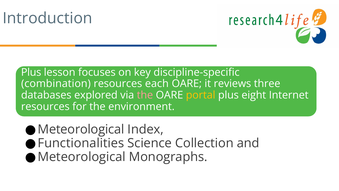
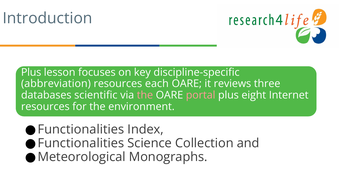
combination: combination -> abbreviation
explored: explored -> scientific
portal colour: yellow -> pink
Meteorological at (81, 129): Meteorological -> Functionalities
